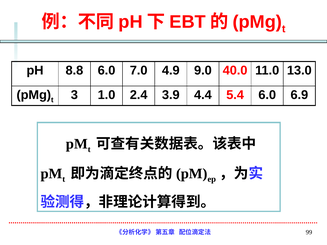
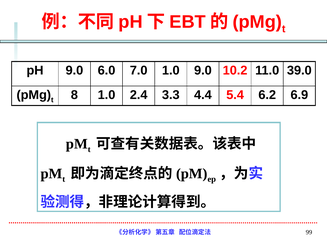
pH 8.8: 8.8 -> 9.0
7.0 4.9: 4.9 -> 1.0
40.0: 40.0 -> 10.2
13.0: 13.0 -> 39.0
3: 3 -> 8
3.9: 3.9 -> 3.3
5.4 6.0: 6.0 -> 6.2
